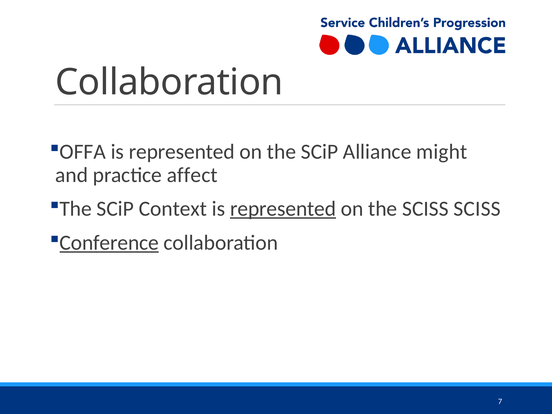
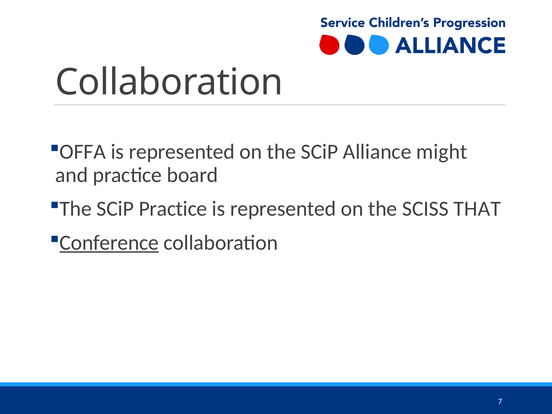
affect: affect -> board
SCiP Context: Context -> Practice
represented at (283, 209) underline: present -> none
SCISS SCISS: SCISS -> THAT
